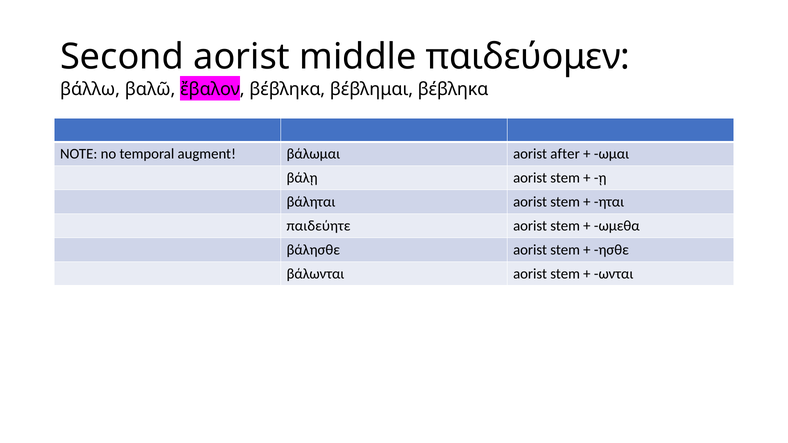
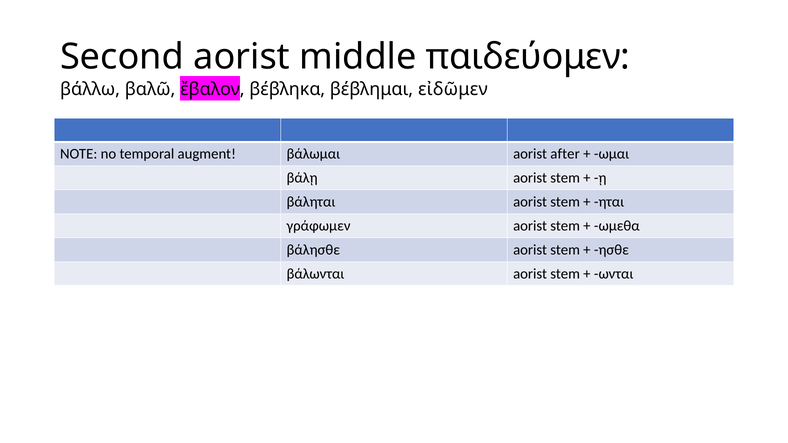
βέβλημαι βέβληκα: βέβληκα -> εἰδῶμεν
παιδεύητε: παιδεύητε -> γράφωμεν
